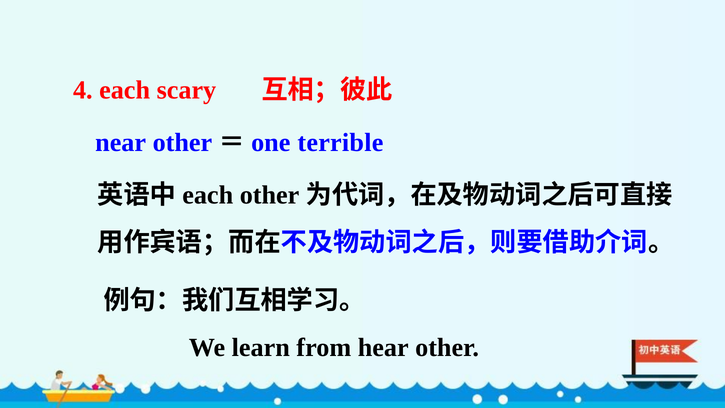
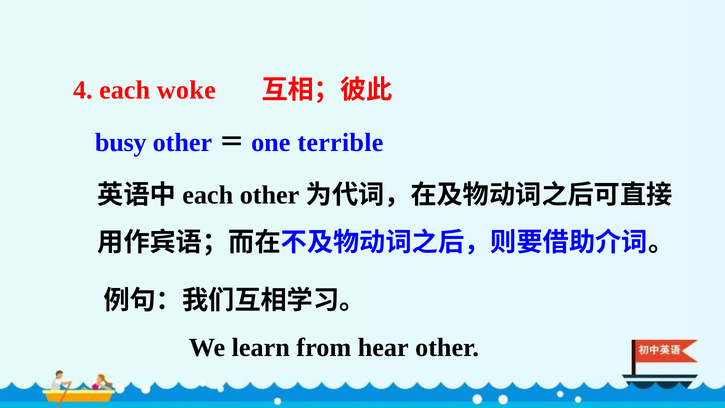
scary: scary -> woke
near: near -> busy
